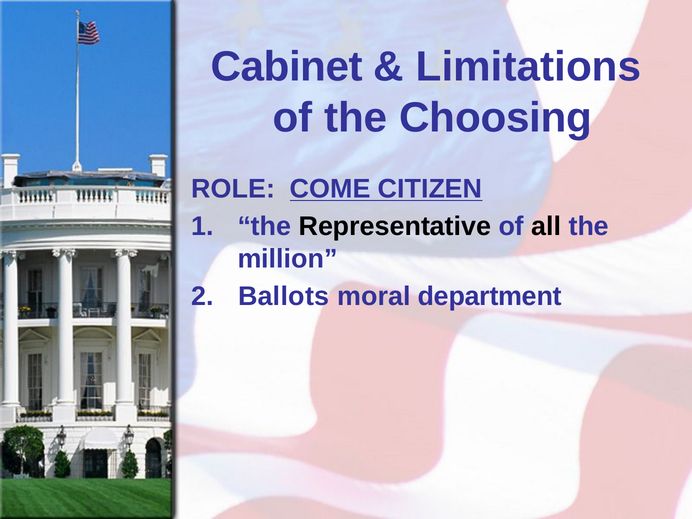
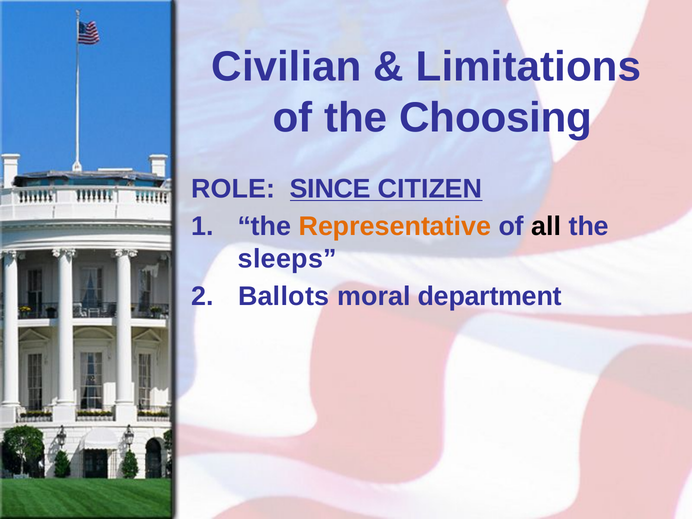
Cabinet: Cabinet -> Civilian
COME: COME -> SINCE
Representative colour: black -> orange
million: million -> sleeps
